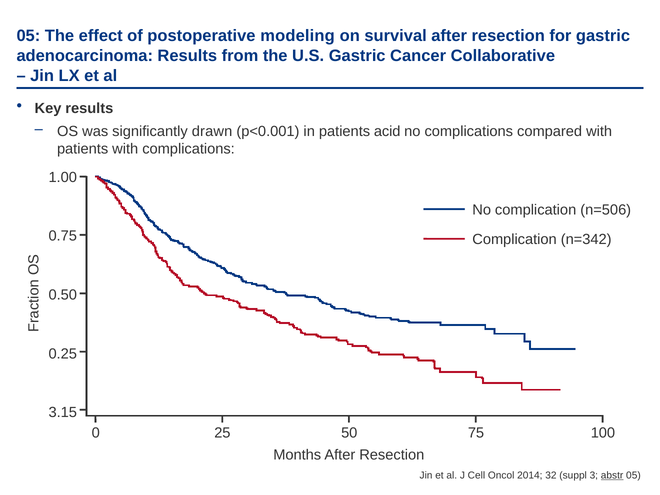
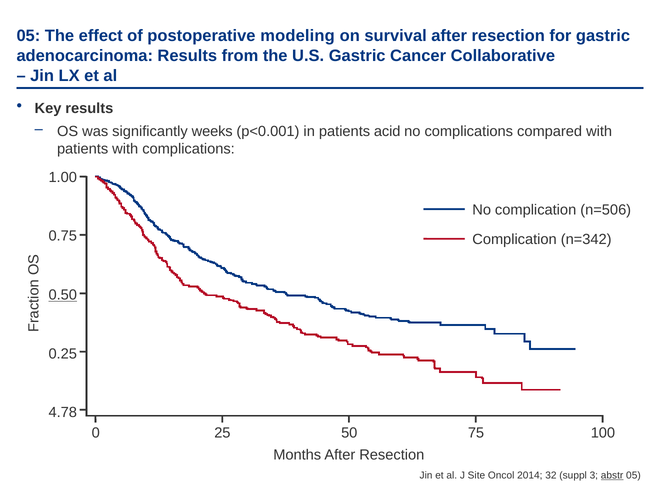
drawn: drawn -> weeks
0.50 underline: none -> present
3.15: 3.15 -> 4.78
Cell: Cell -> Site
